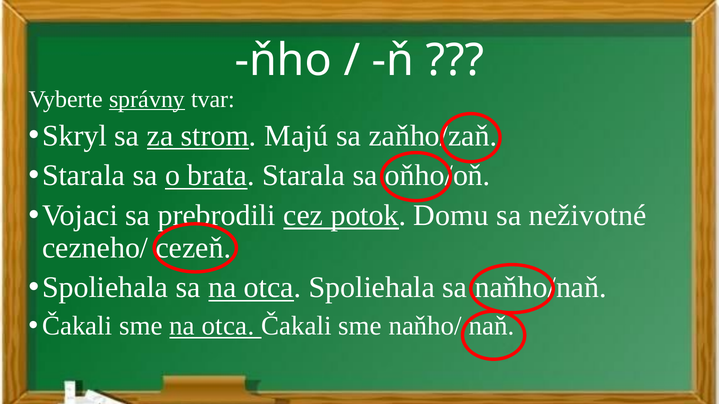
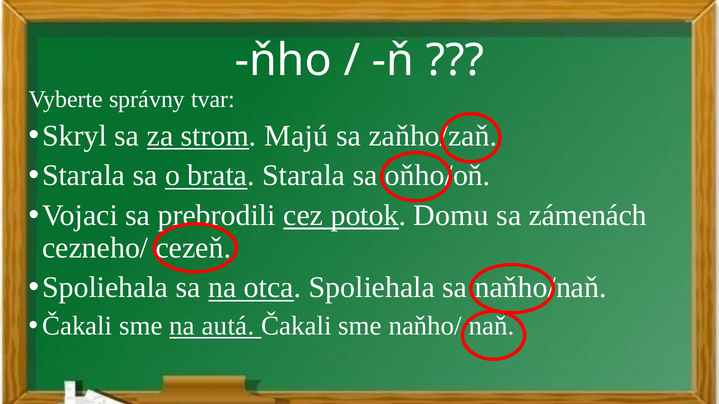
správny underline: present -> none
neživotné: neživotné -> zámenách
sme na otca: otca -> autá
